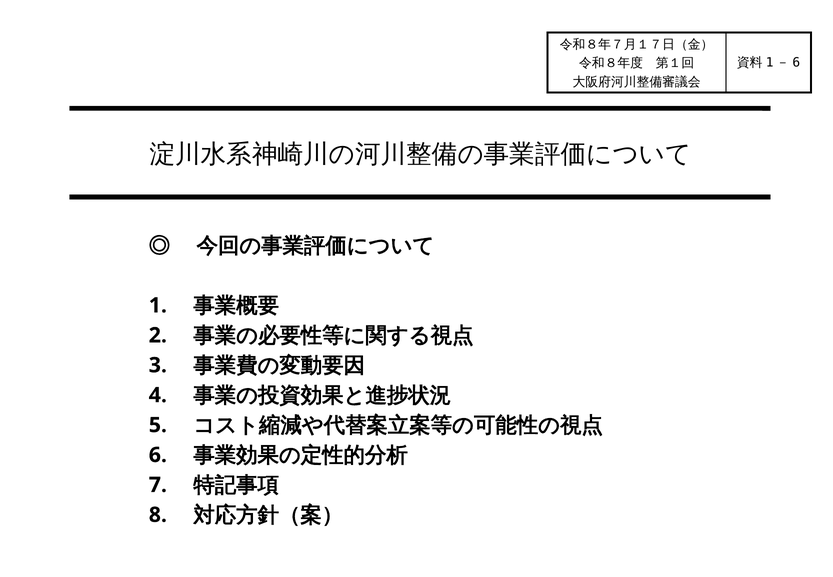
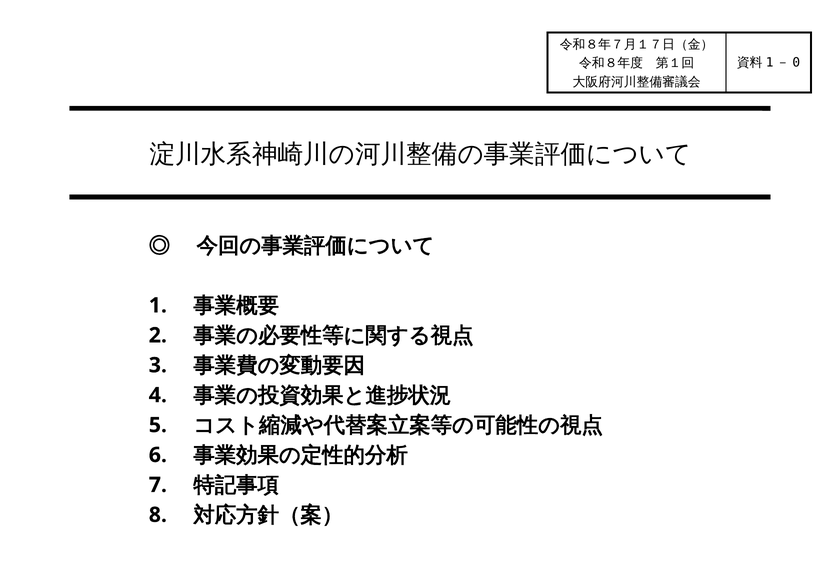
6 at (796, 63): 6 -> 0
